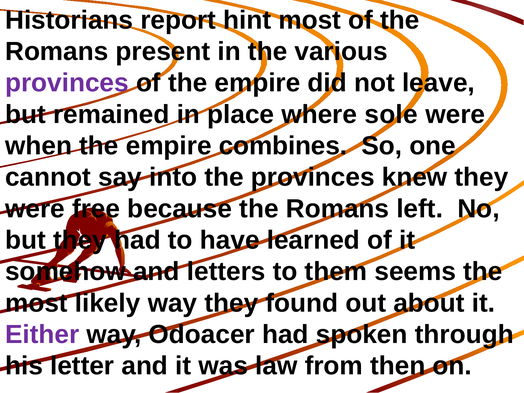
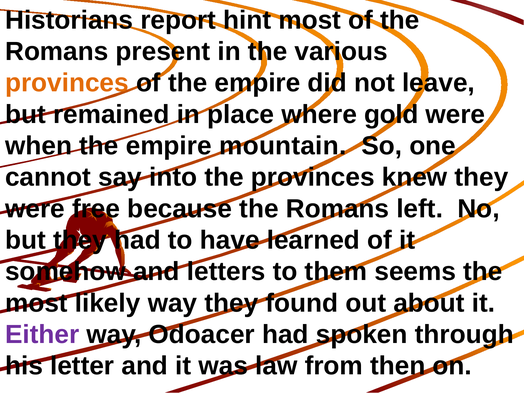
provinces at (67, 83) colour: purple -> orange
sole: sole -> gold
combines: combines -> mountain
